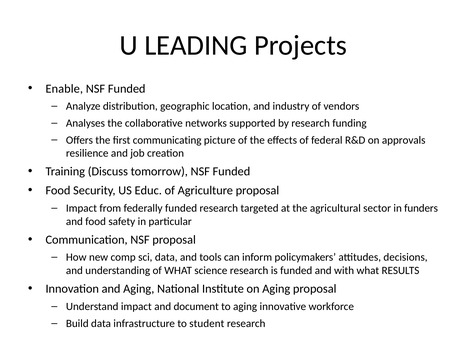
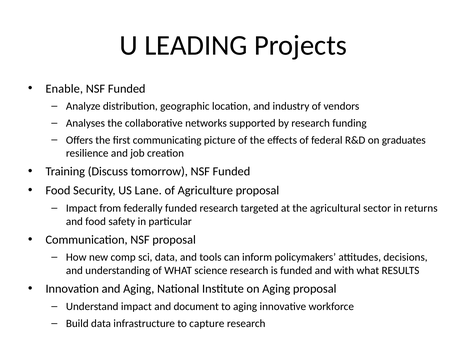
approvals: approvals -> graduates
Educ: Educ -> Lane
funders: funders -> returns
student: student -> capture
